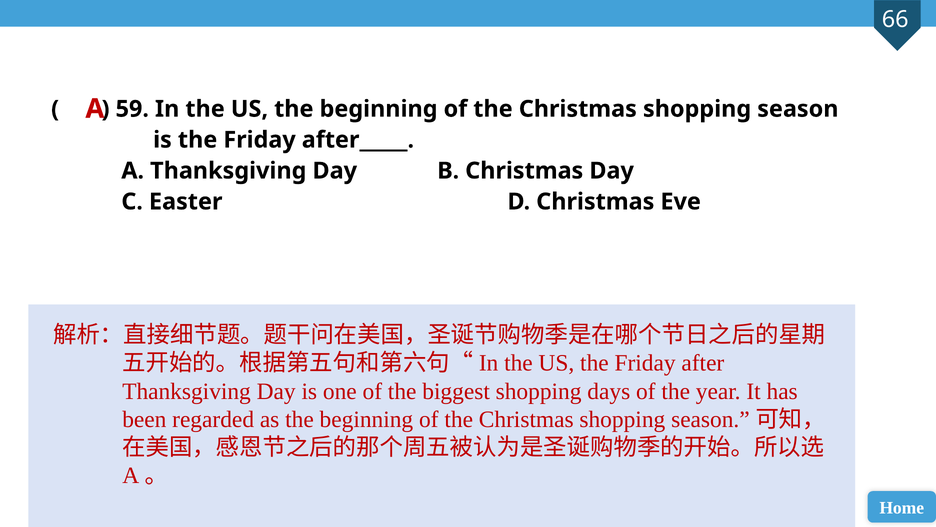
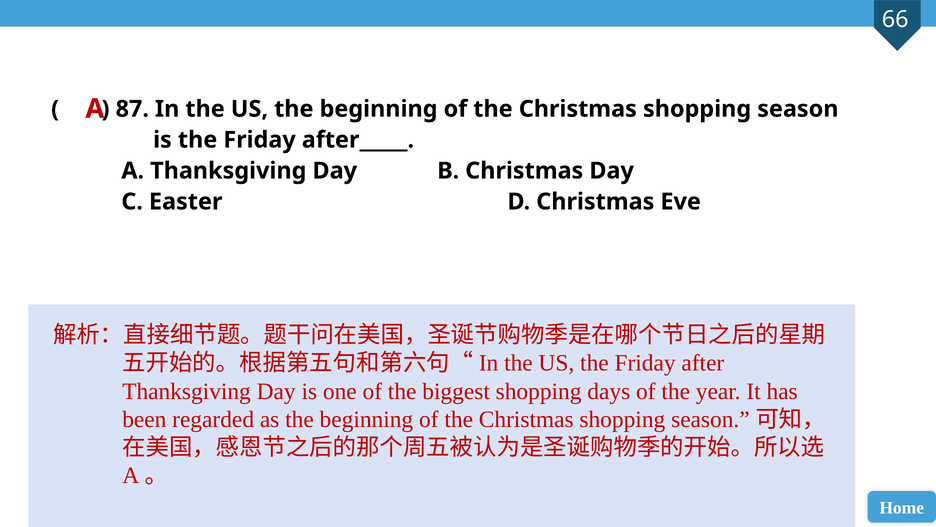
59: 59 -> 87
